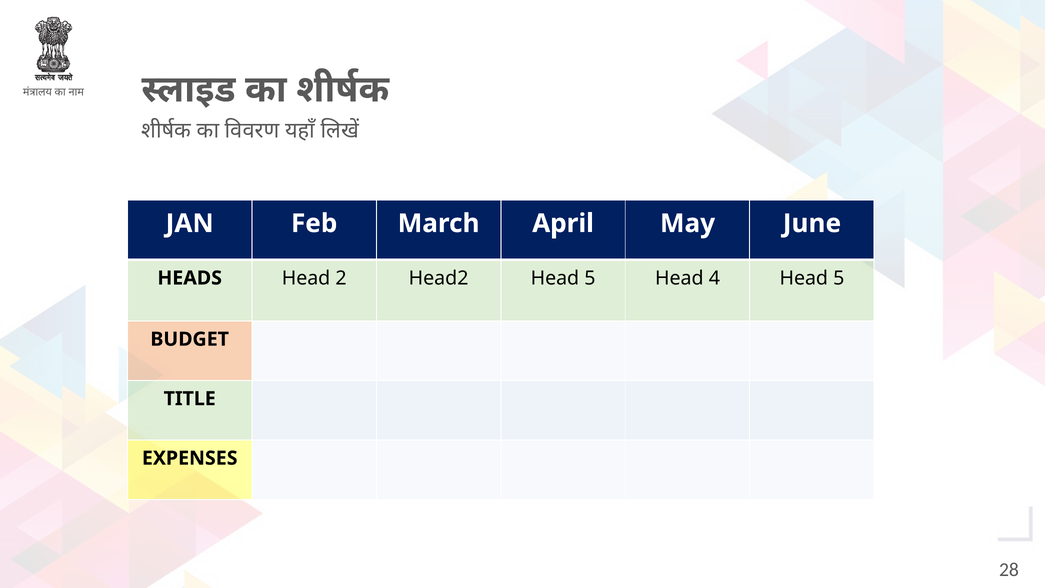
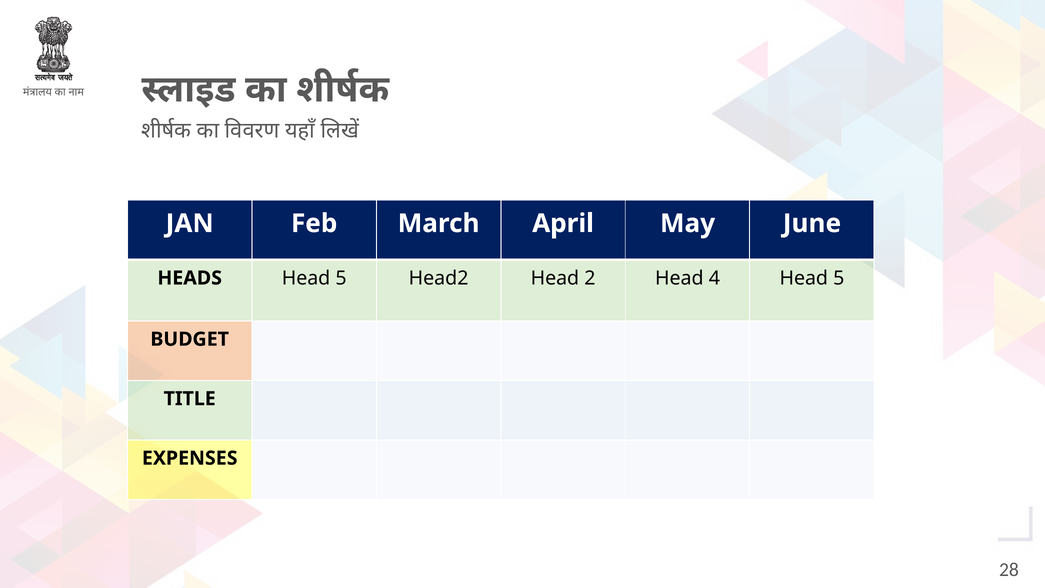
HEADS Head 2: 2 -> 5
Head2 Head 5: 5 -> 2
